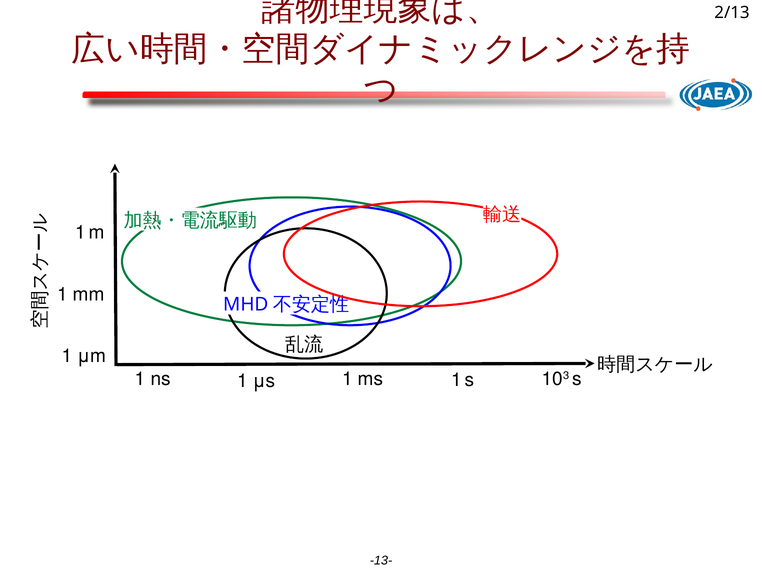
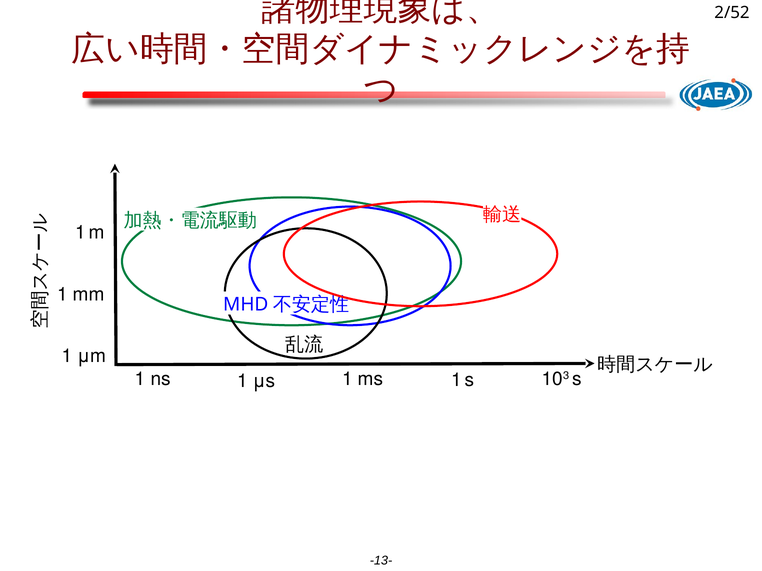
2/13: 2/13 -> 2/52
